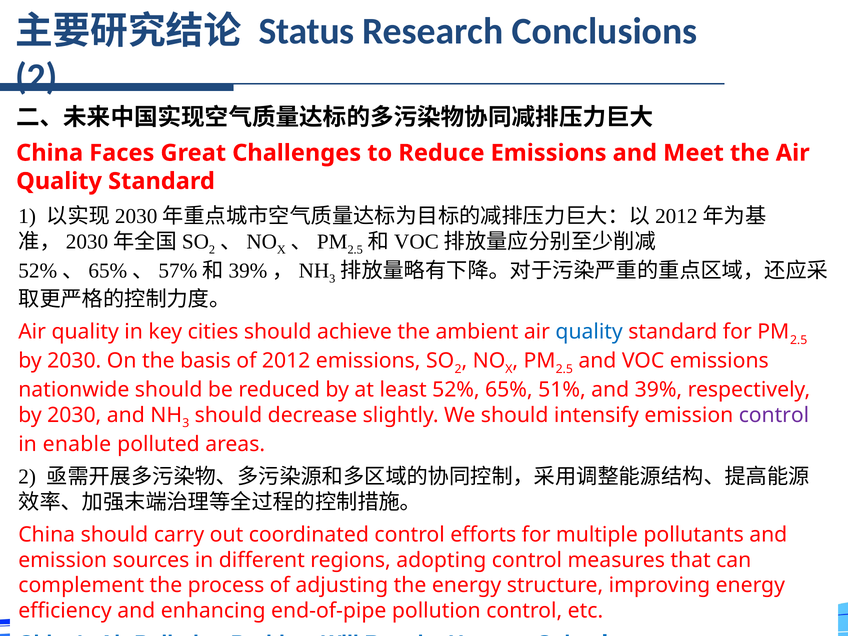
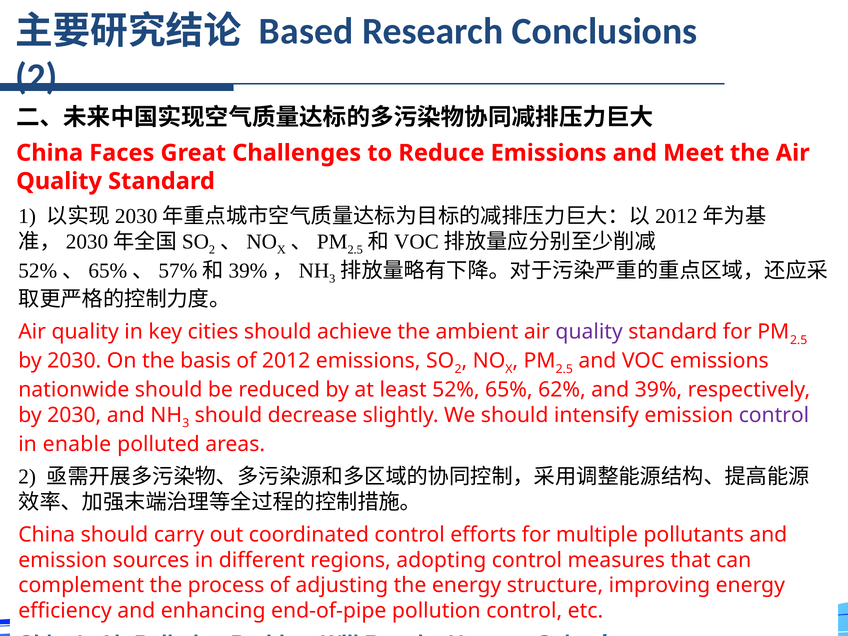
Status: Status -> Based
quality at (589, 332) colour: blue -> purple
51%: 51% -> 62%
